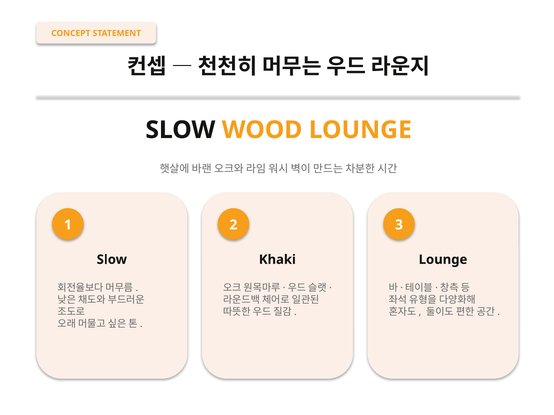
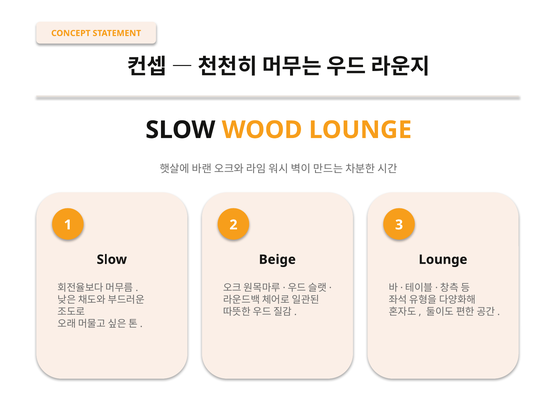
Khaki: Khaki -> Beige
